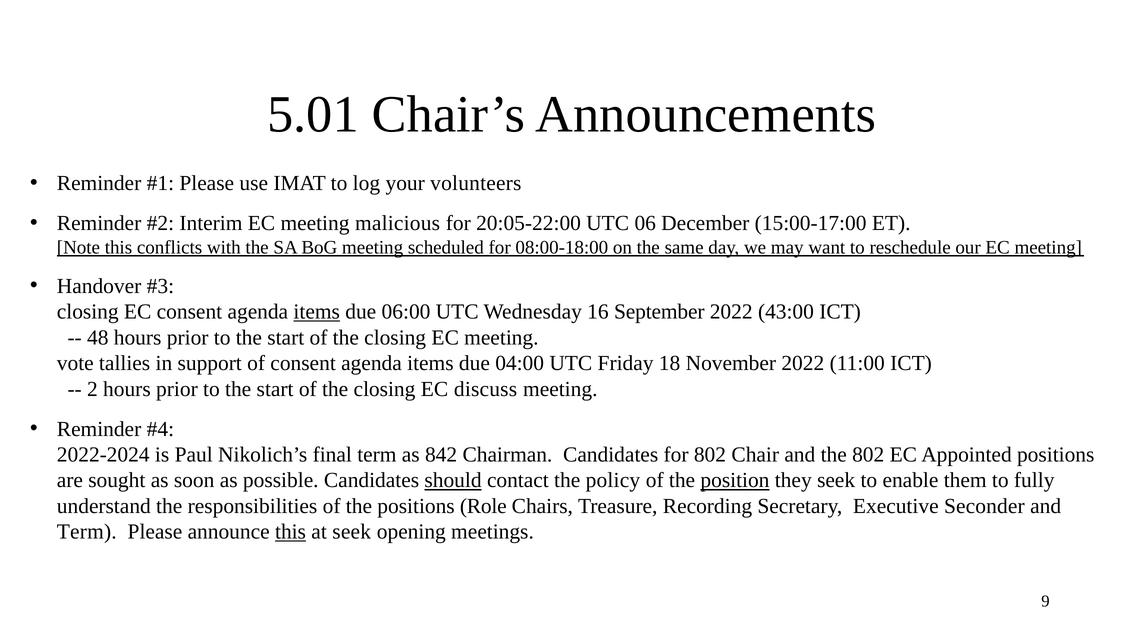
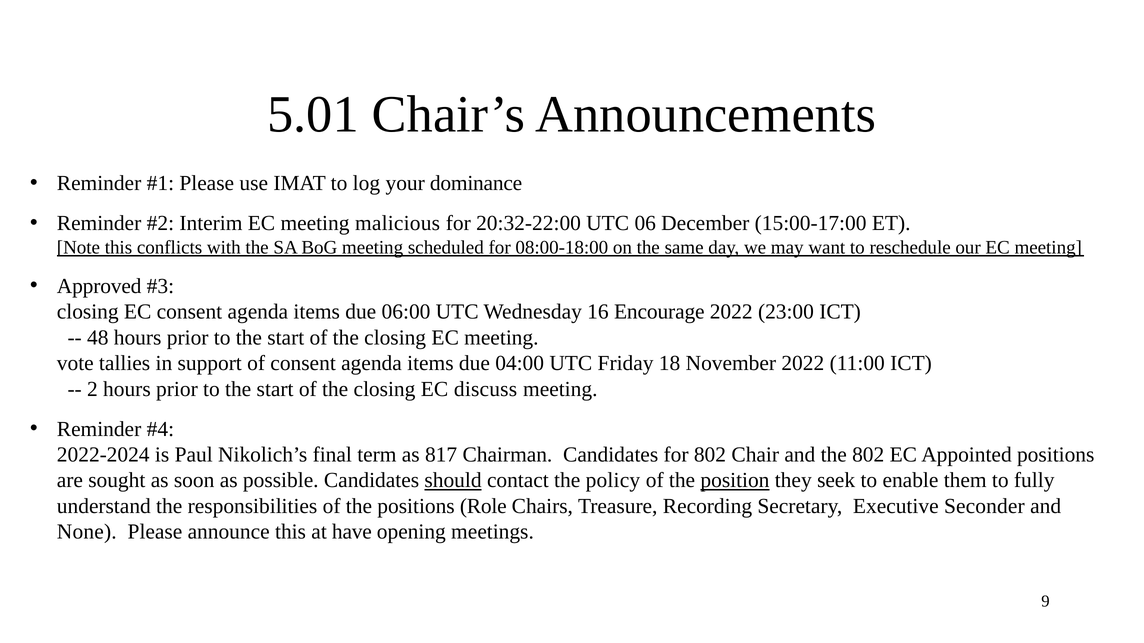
volunteers: volunteers -> dominance
20:05-22:00: 20:05-22:00 -> 20:32-22:00
Handover: Handover -> Approved
items at (317, 312) underline: present -> none
September: September -> Encourage
43:00: 43:00 -> 23:00
842: 842 -> 817
Term at (87, 532): Term -> None
this at (291, 532) underline: present -> none
at seek: seek -> have
